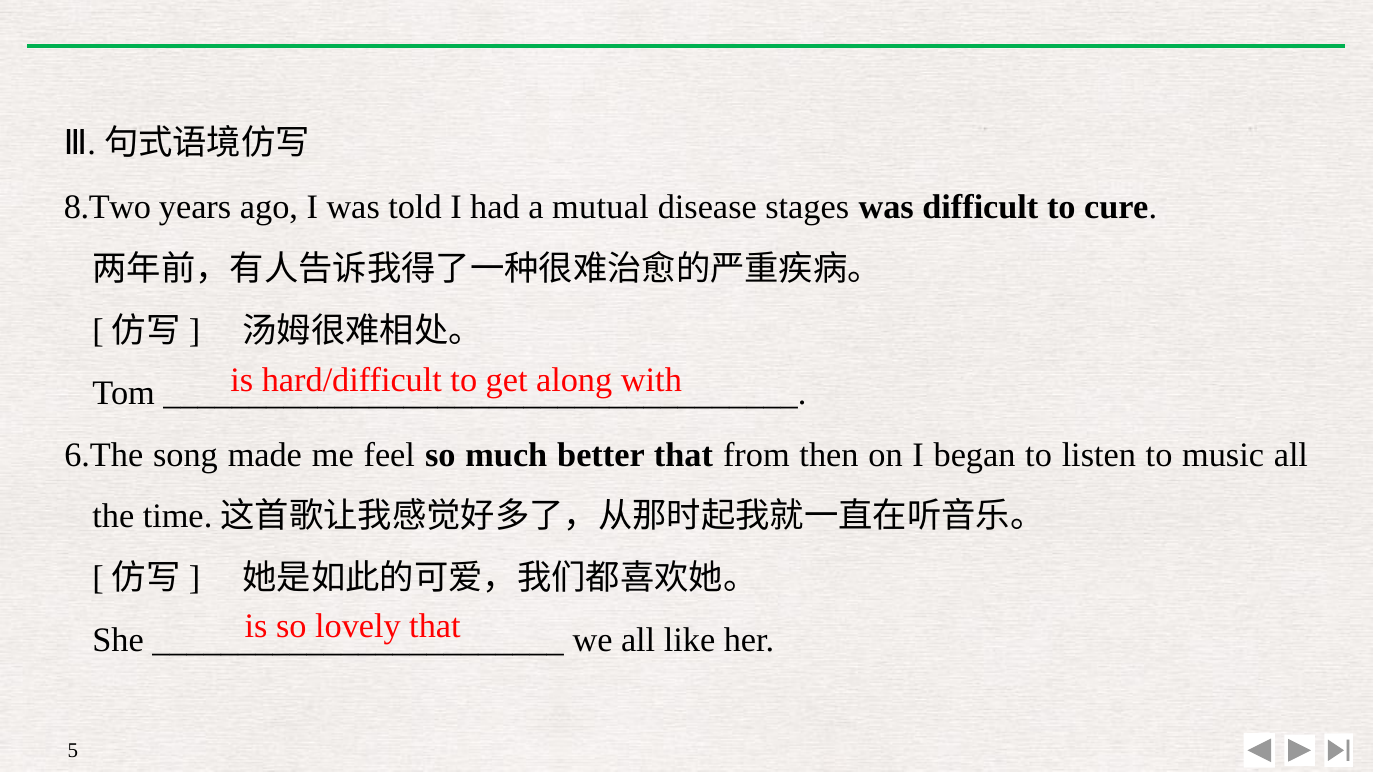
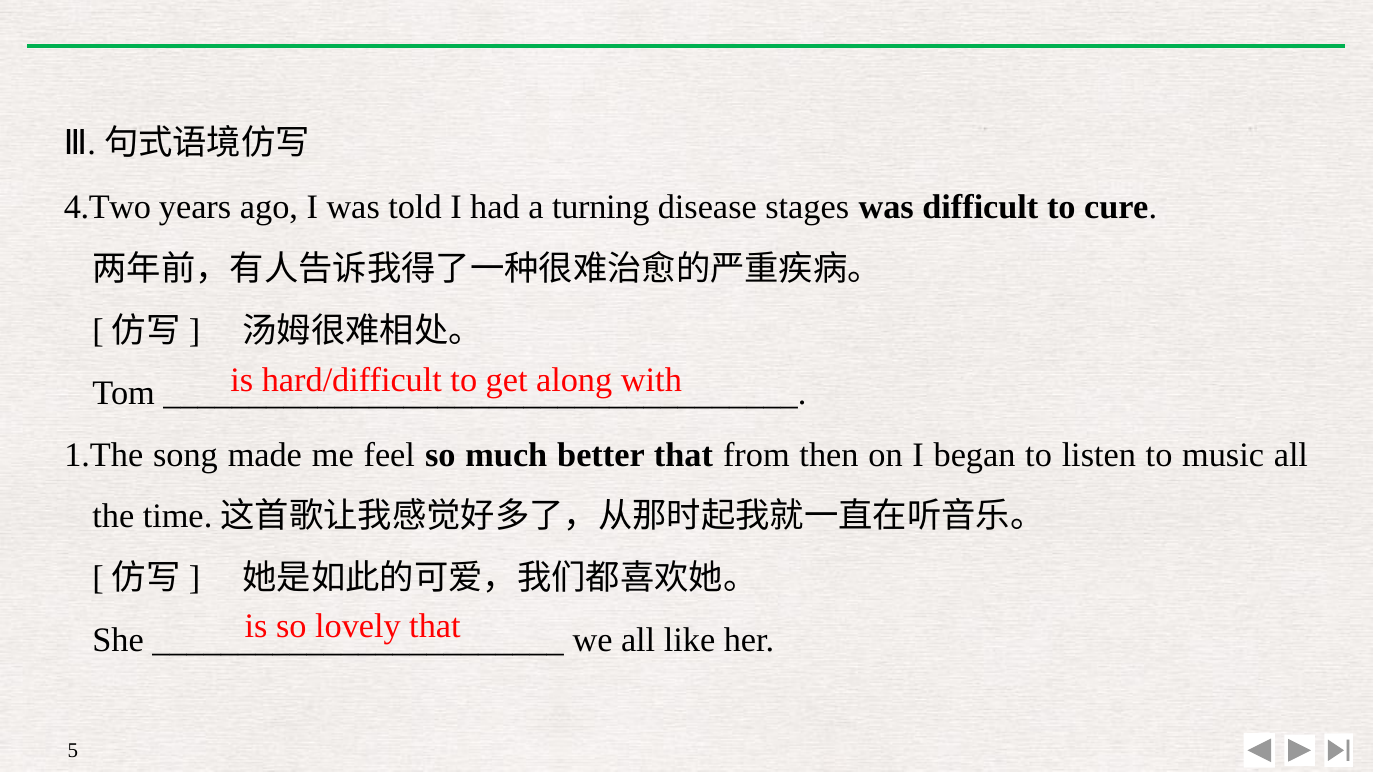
8.Two: 8.Two -> 4.Two
mutual: mutual -> turning
6.The: 6.The -> 1.The
